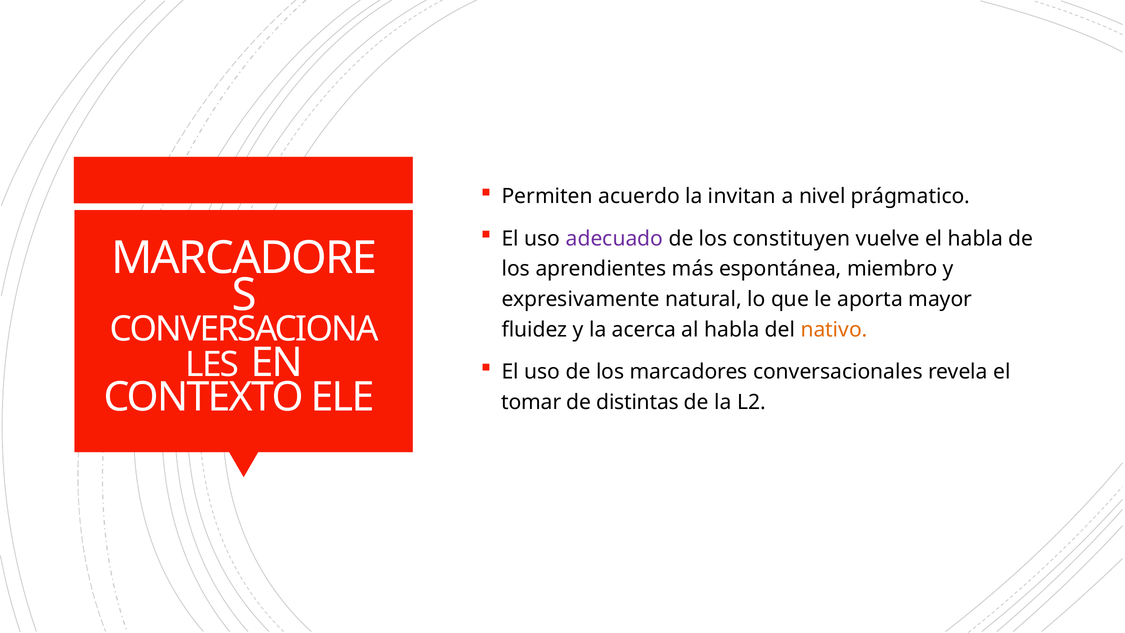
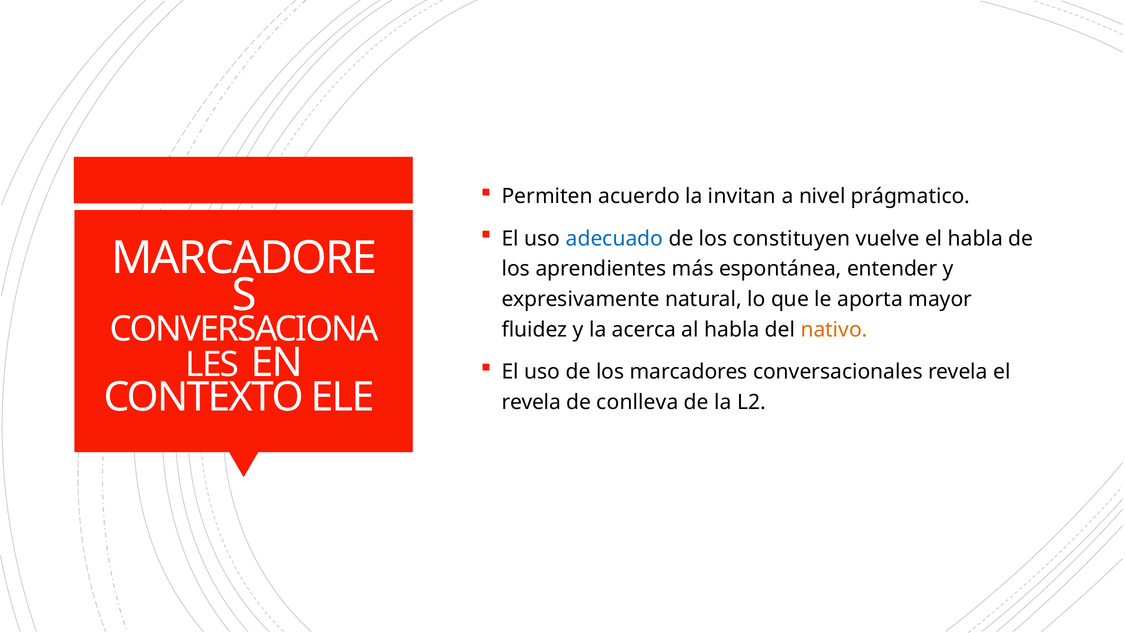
adecuado colour: purple -> blue
miembro: miembro -> entender
tomar at (531, 402): tomar -> revela
distintas: distintas -> conlleva
